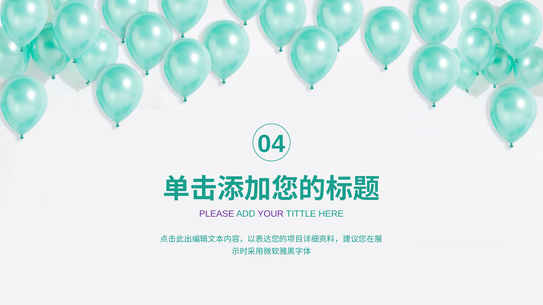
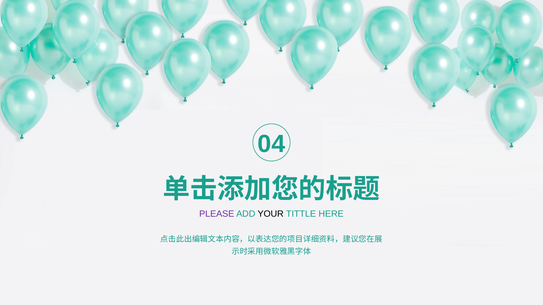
YOUR colour: purple -> black
